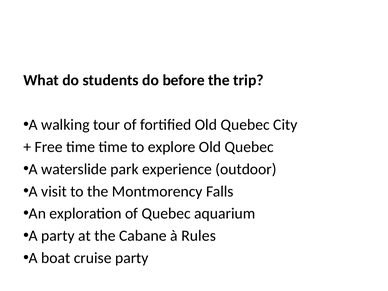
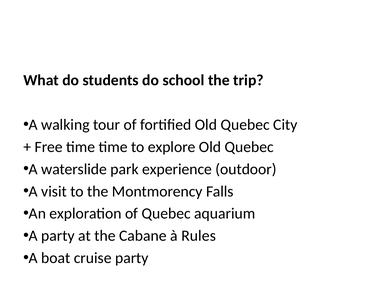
before: before -> school
